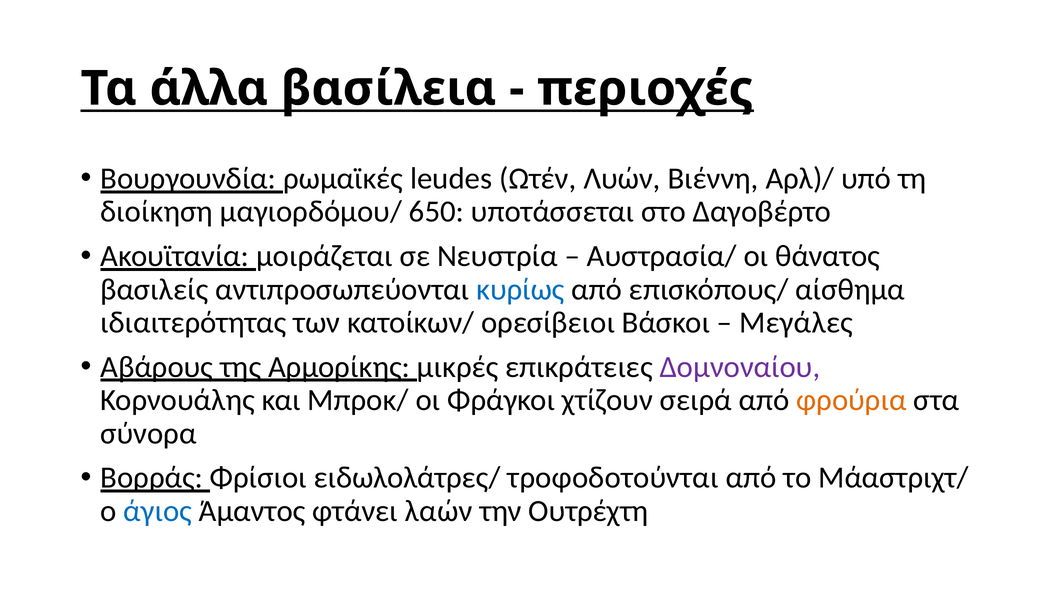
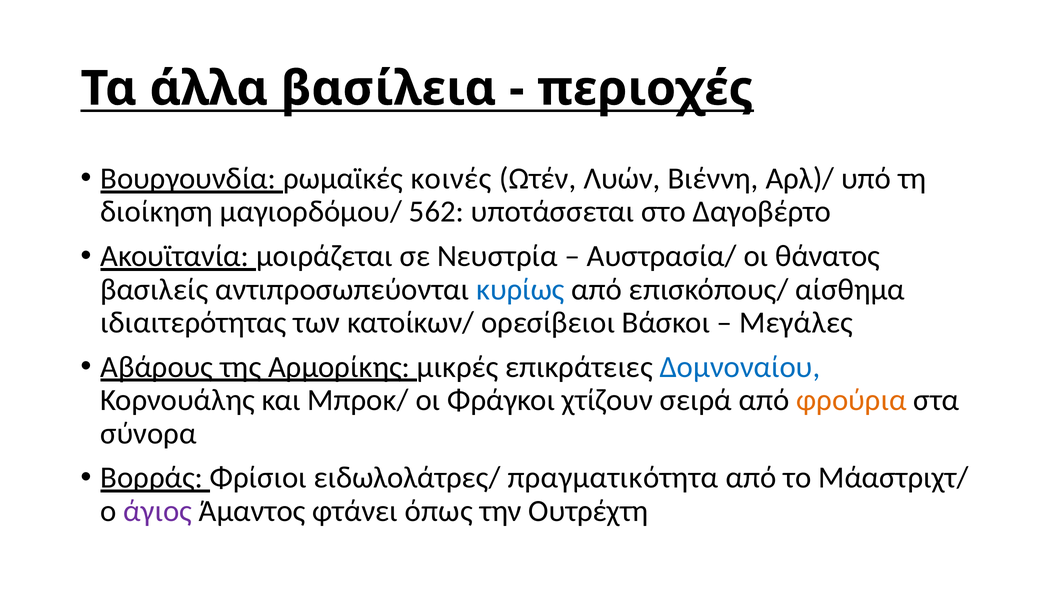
leudes: leudes -> κοινές
650: 650 -> 562
Δομνοναίου colour: purple -> blue
τροφοδοτούνται: τροφοδοτούνται -> πραγματικότητα
άγιος colour: blue -> purple
λαών: λαών -> όπως
